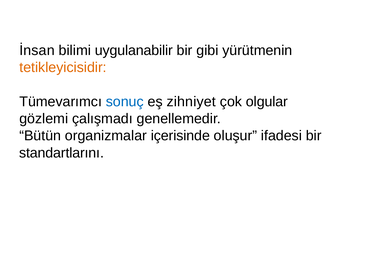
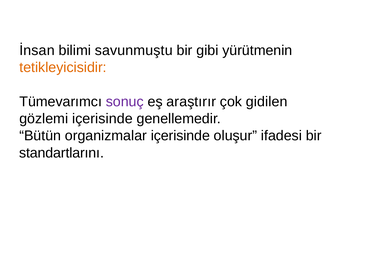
uygulanabilir: uygulanabilir -> savunmuştu
sonuç colour: blue -> purple
zihniyet: zihniyet -> araştırır
olgular: olgular -> gidilen
gözlemi çalışmadı: çalışmadı -> içerisinde
